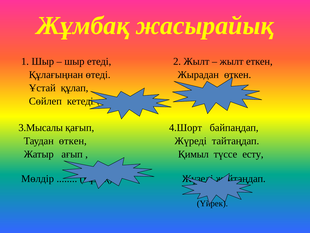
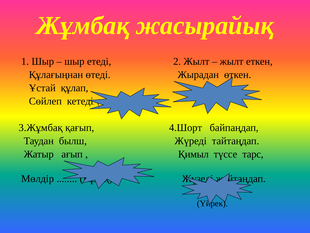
3.Мысалы: 3.Мысалы -> 3.Жұмбақ
Таудан өткен: өткен -> былш
есту: есту -> тарс
